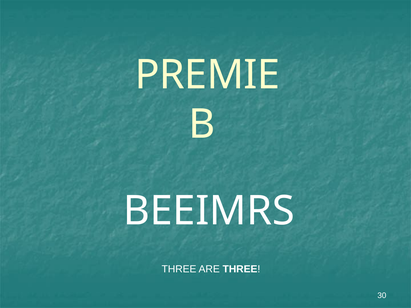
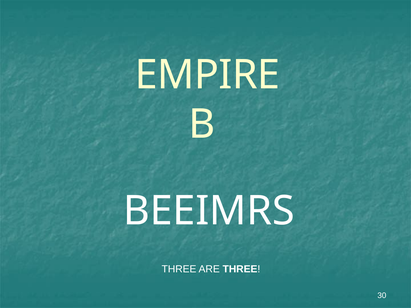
PREMIE: PREMIE -> EMPIRE
